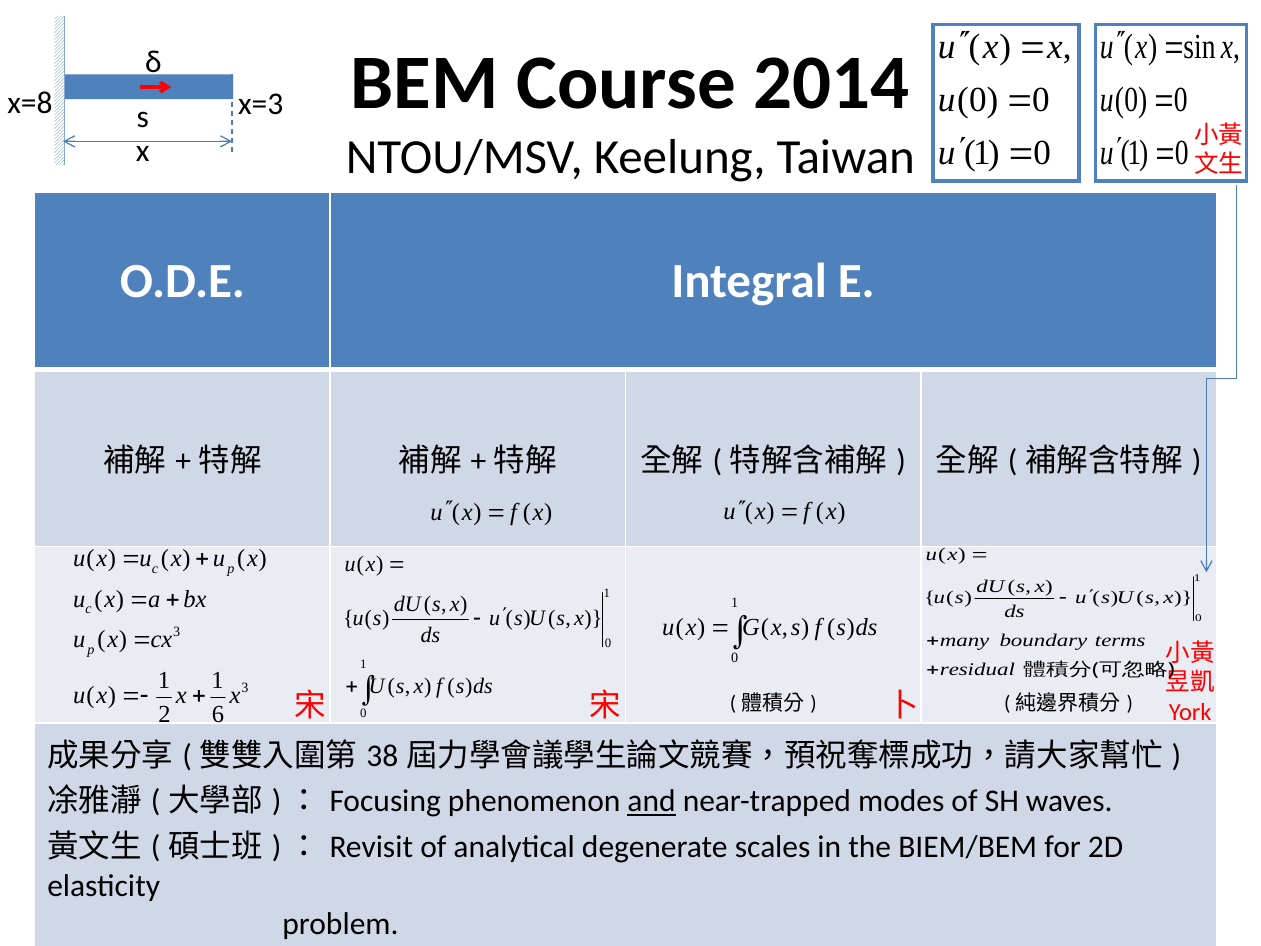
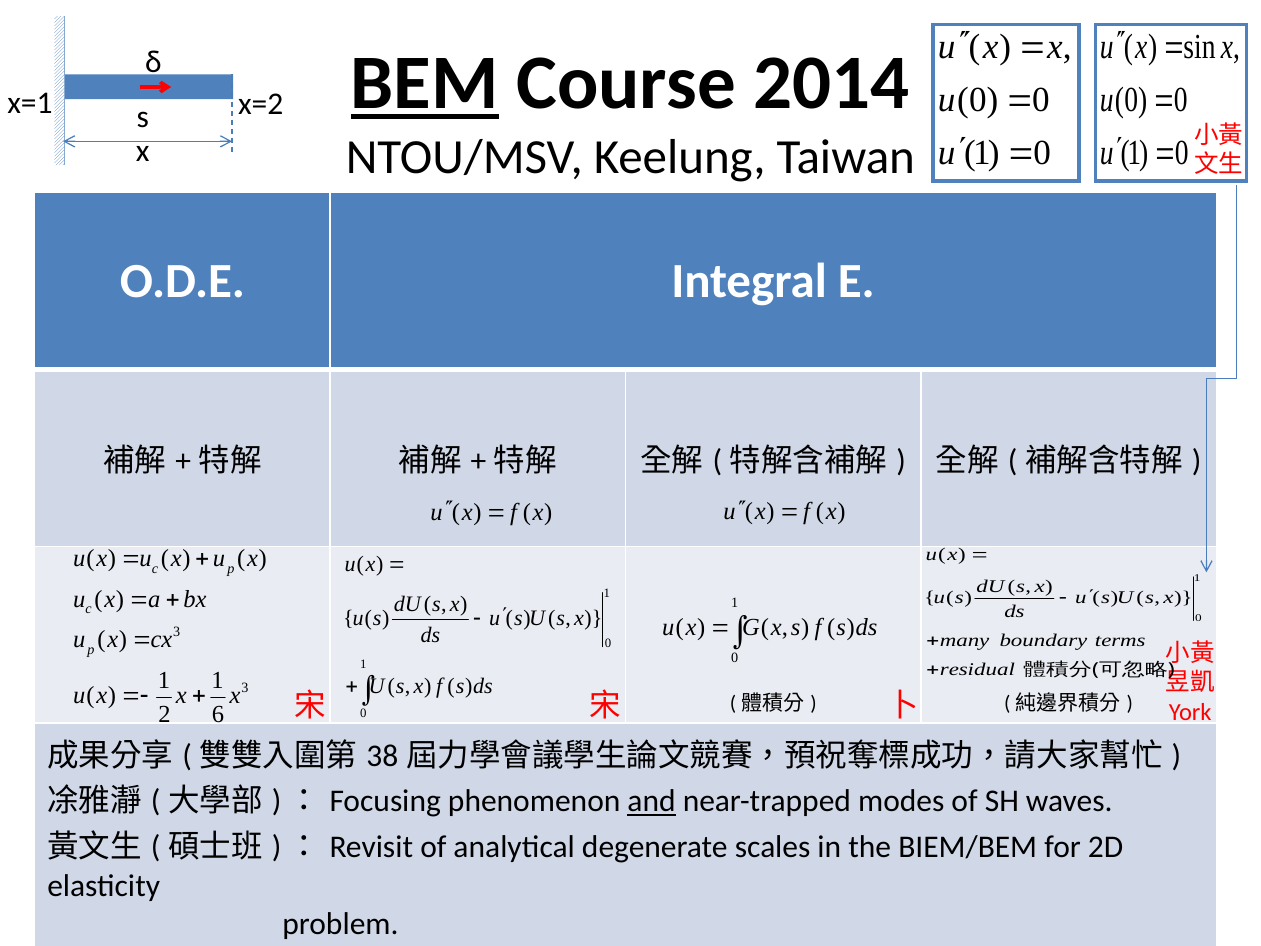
BEM underline: none -> present
x=8: x=8 -> x=1
x=3: x=3 -> x=2
